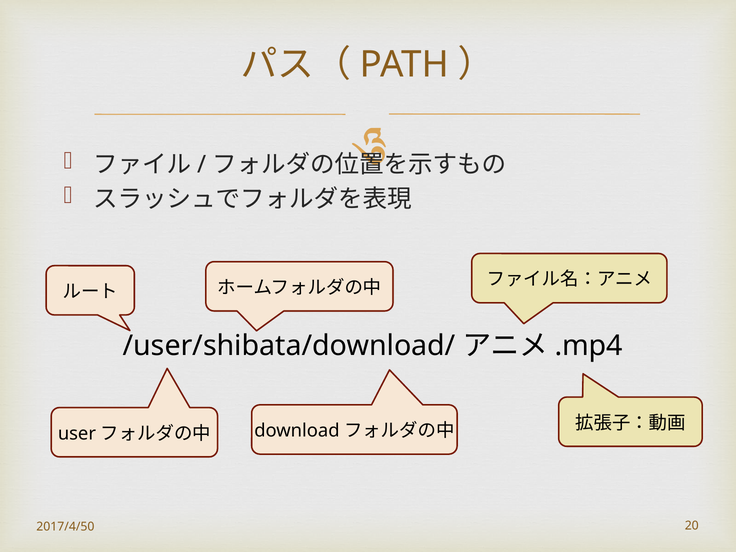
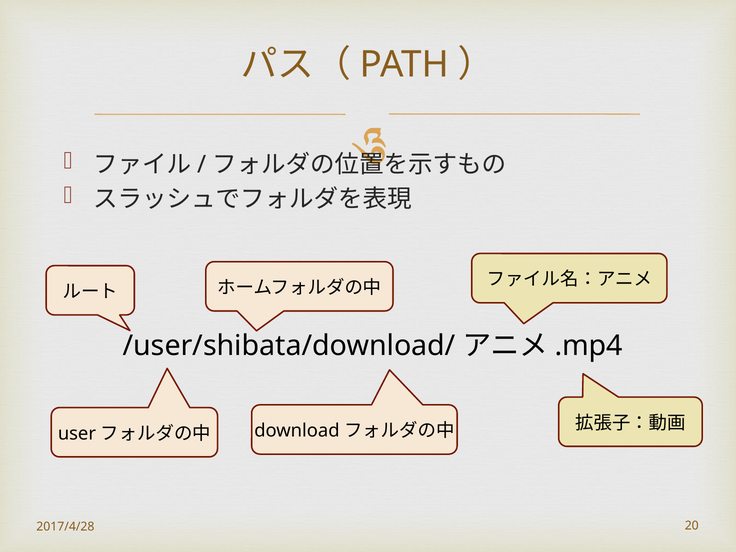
2017/4/50: 2017/4/50 -> 2017/4/28
